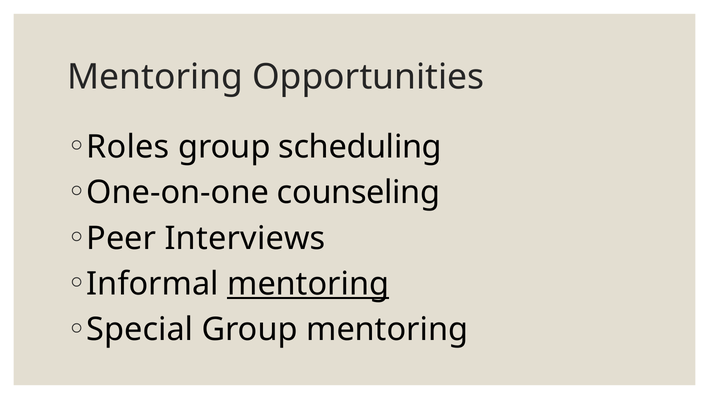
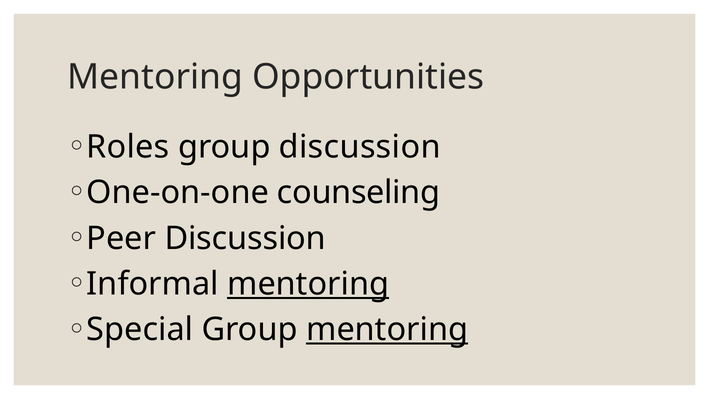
group scheduling: scheduling -> discussion
Peer Interviews: Interviews -> Discussion
mentoring at (387, 330) underline: none -> present
